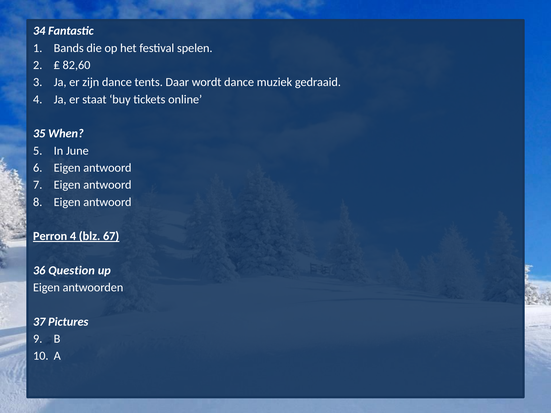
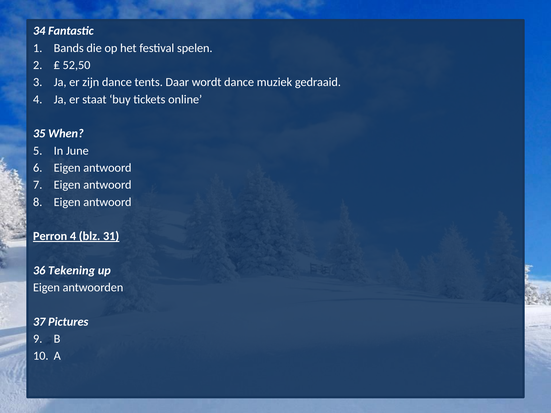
82,60: 82,60 -> 52,50
67: 67 -> 31
Question: Question -> Tekening
